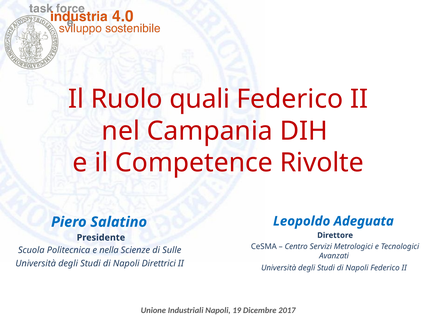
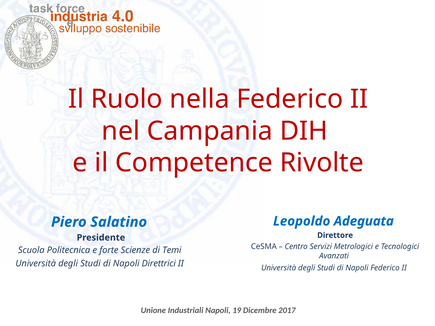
quali: quali -> nella
nella: nella -> forte
Sulle: Sulle -> Temi
